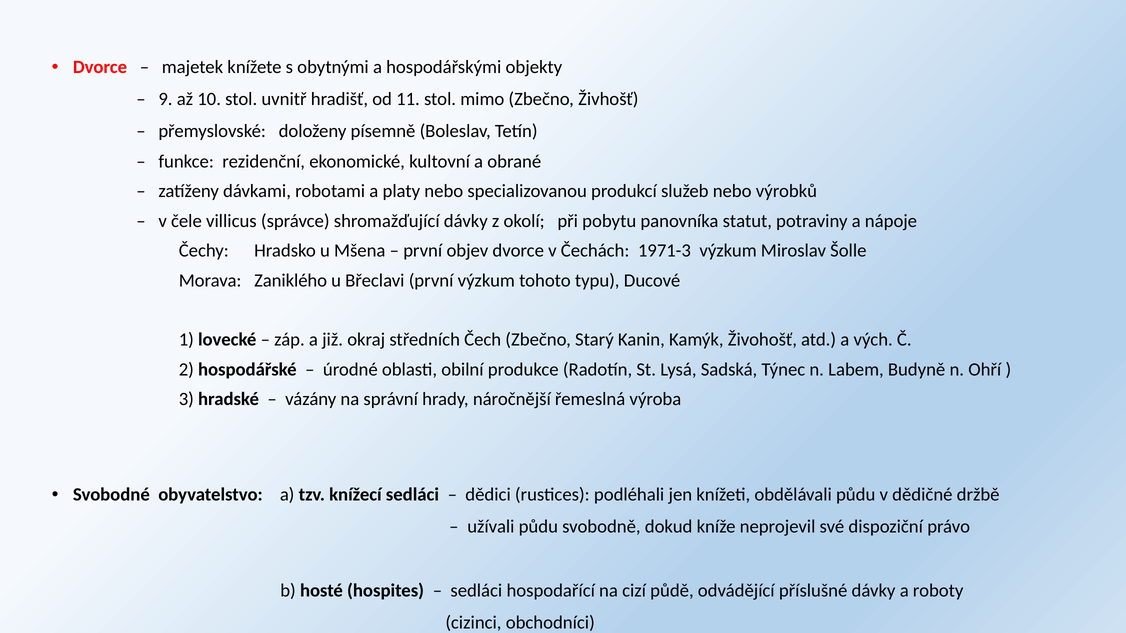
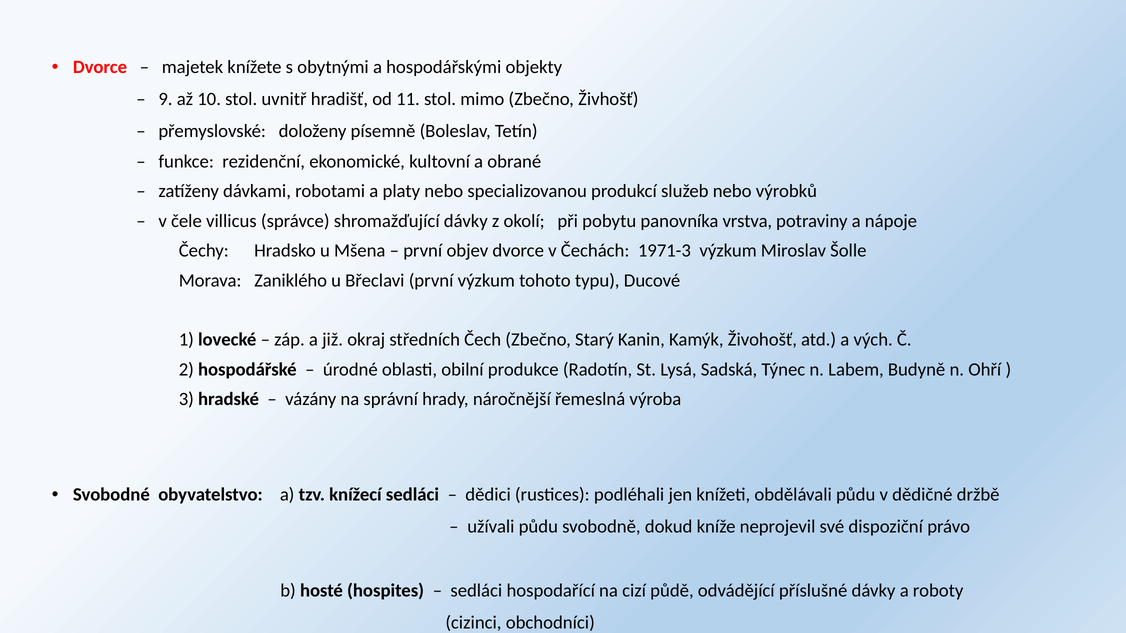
statut: statut -> vrstva
